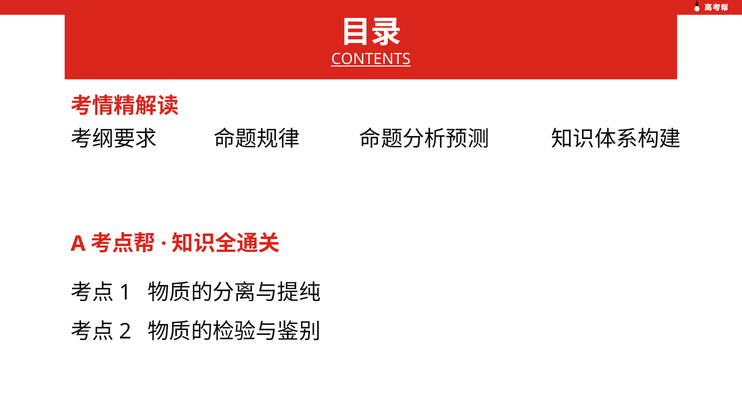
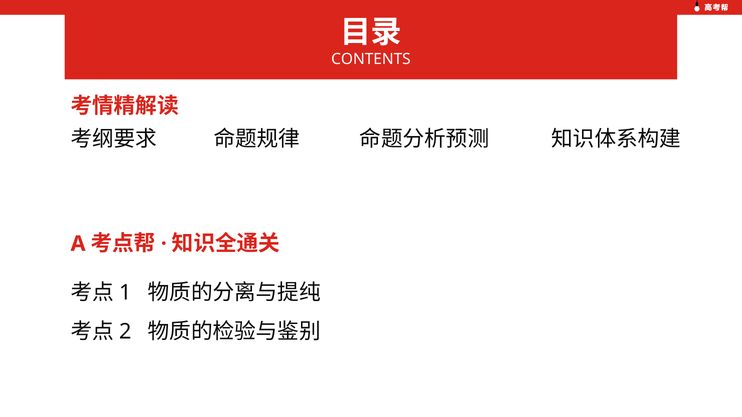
CONTENTS underline: present -> none
